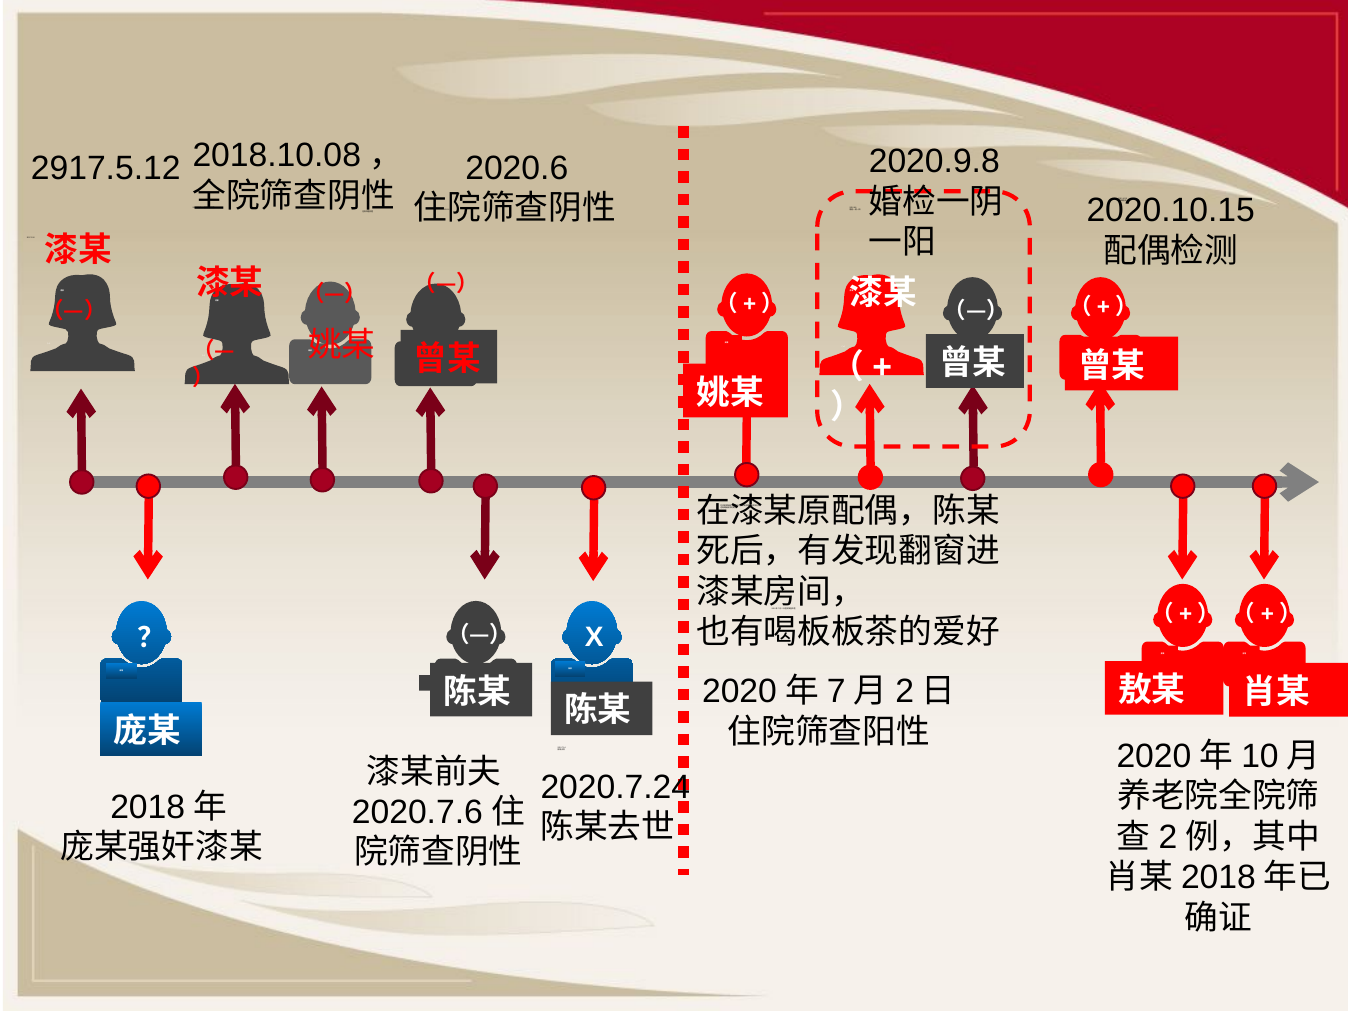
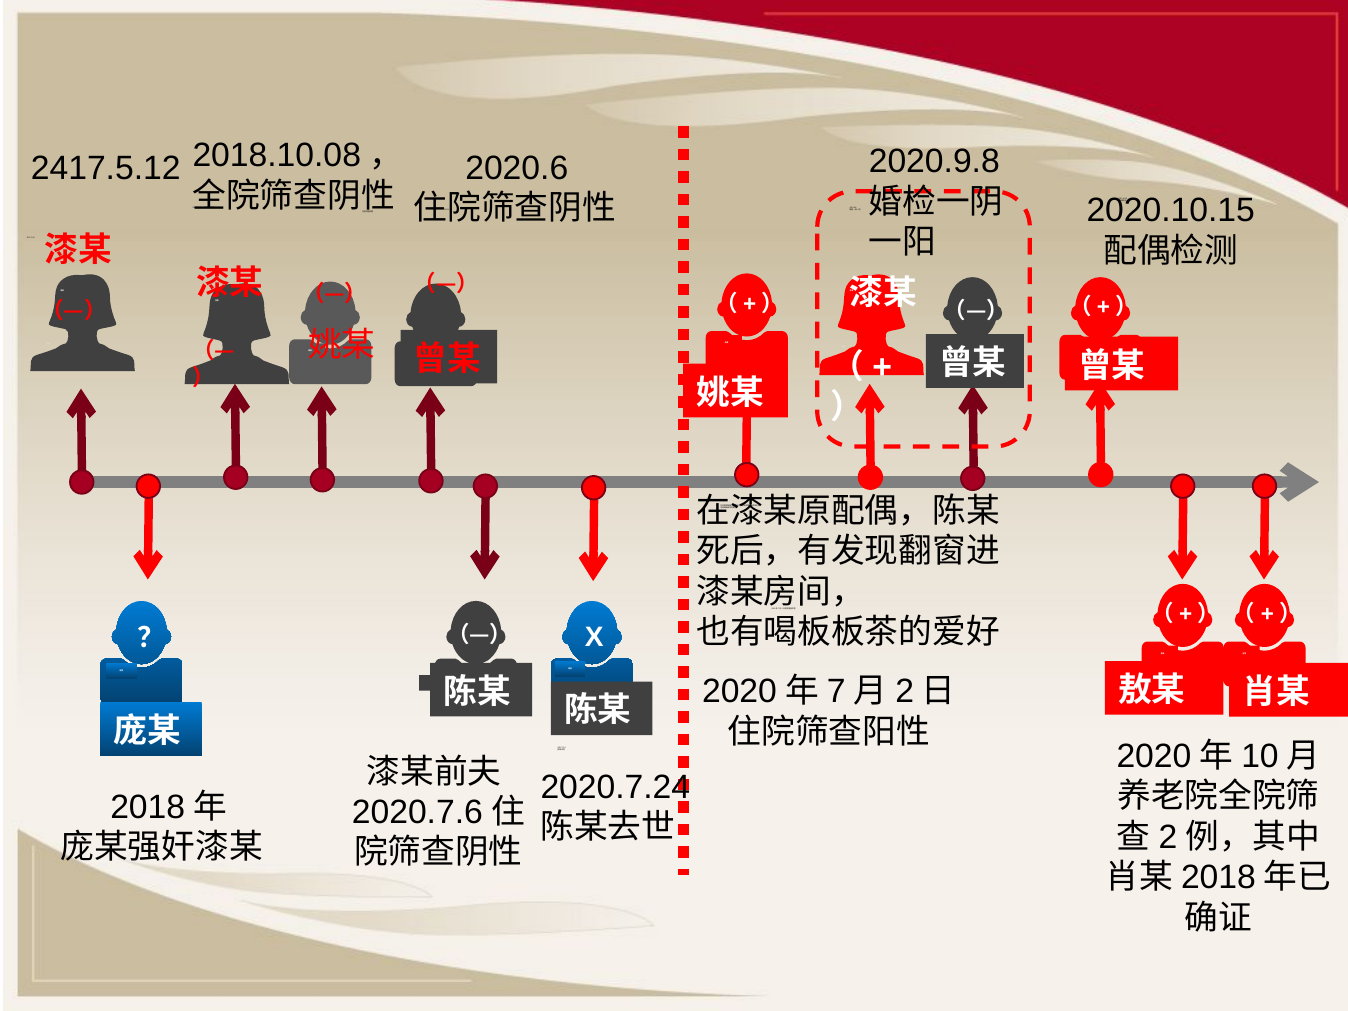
2917.5.12: 2917.5.12 -> 2417.5.12
